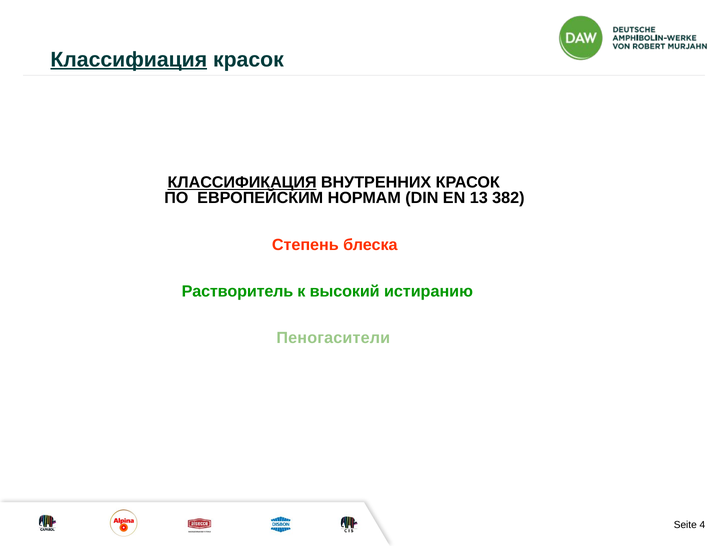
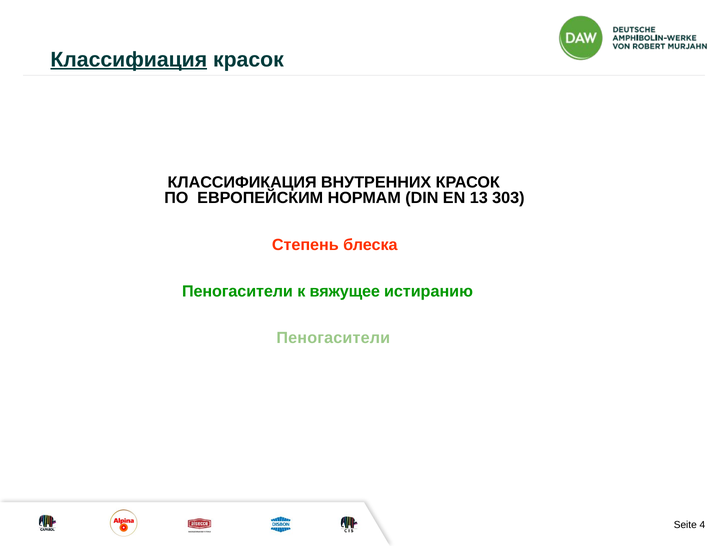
КЛАССИФИКАЦИЯ underline: present -> none
382: 382 -> 303
Растворитель at (237, 291): Растворитель -> Пеногасители
высокий: высокий -> вяжущее
